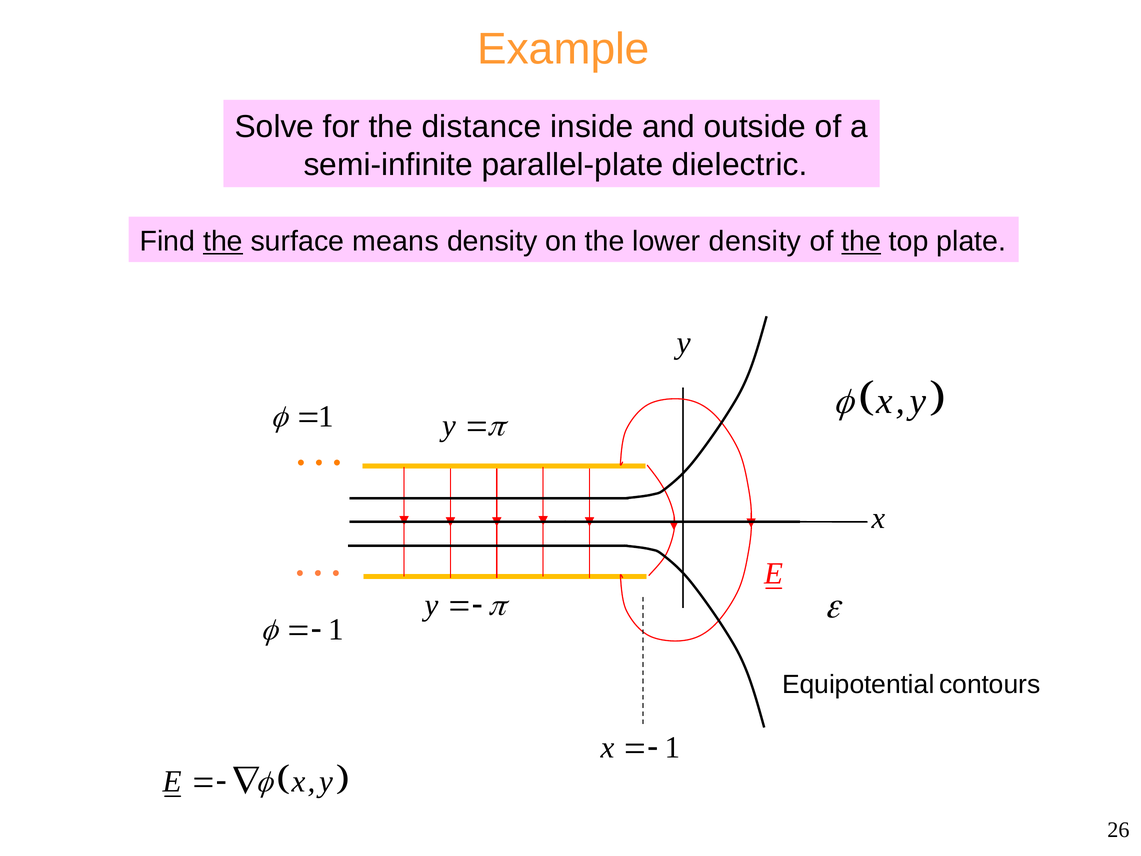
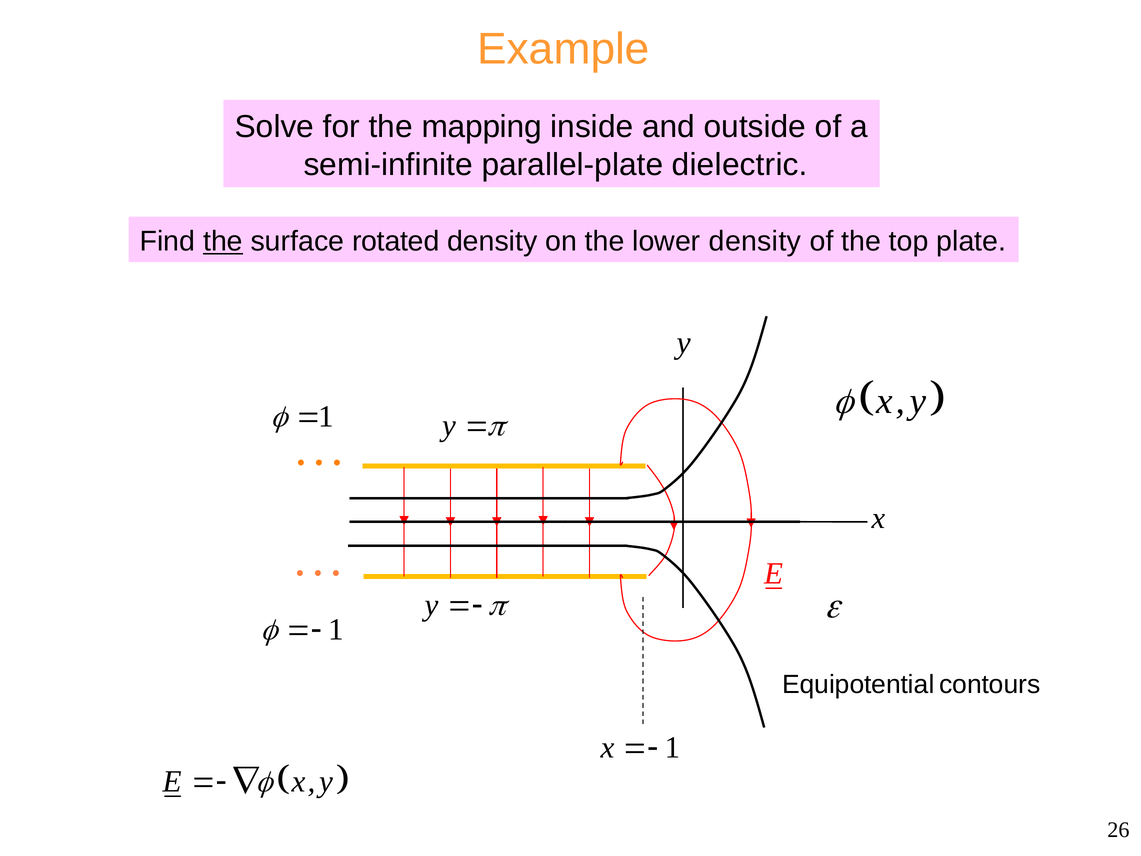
distance: distance -> mapping
means: means -> rotated
the at (861, 241) underline: present -> none
